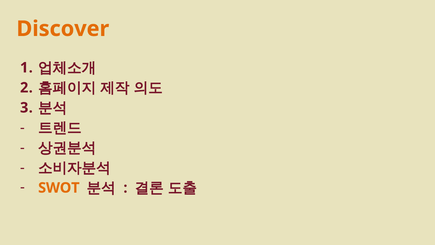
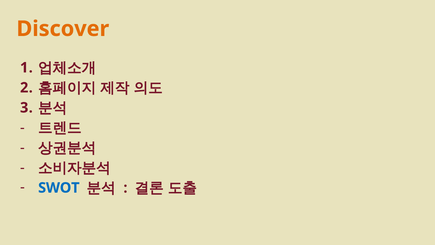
SWOT colour: orange -> blue
